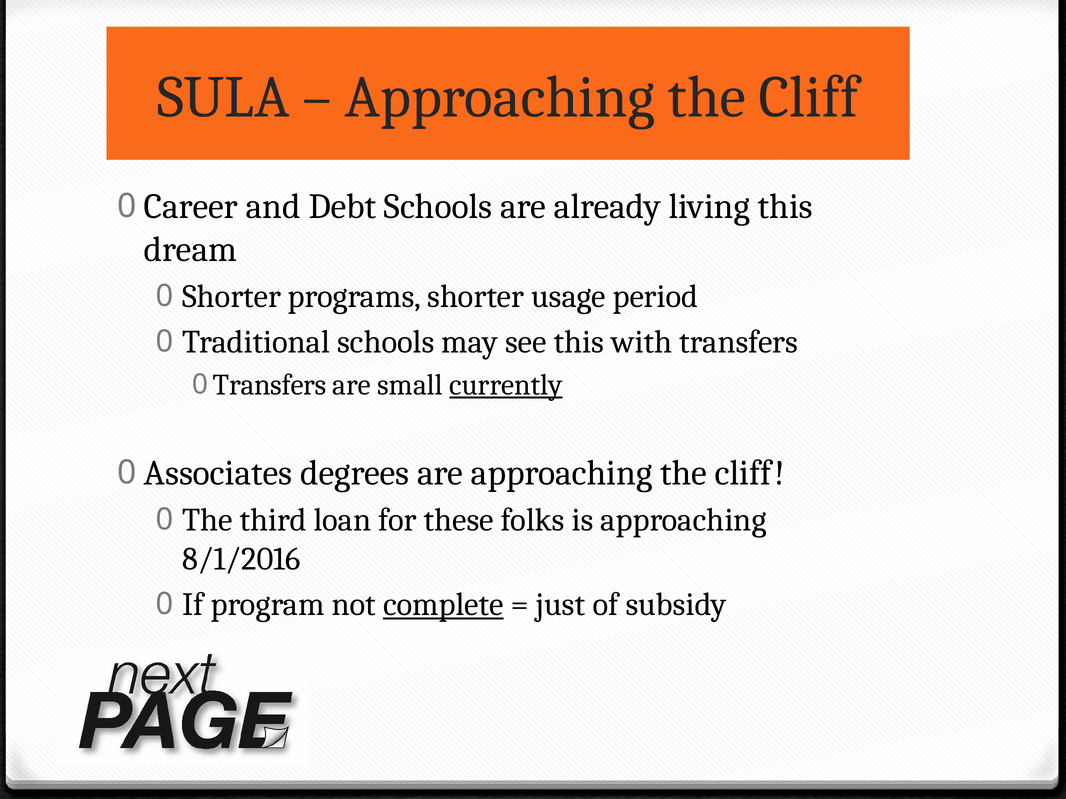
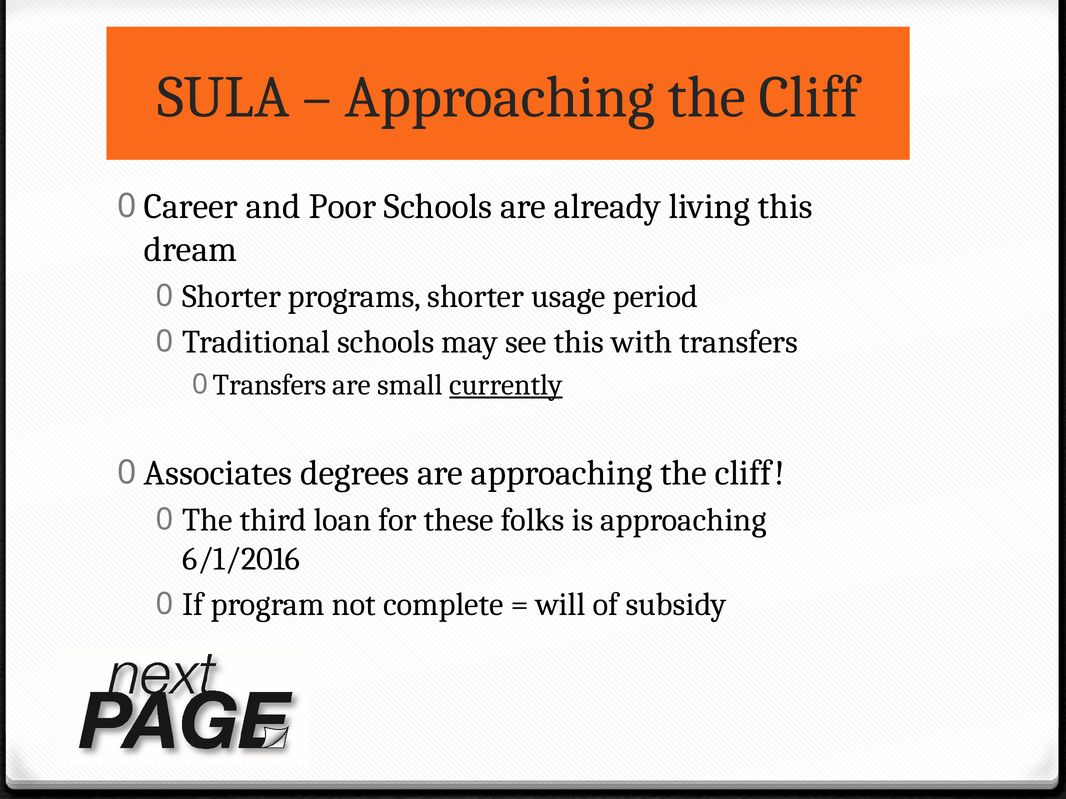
Debt: Debt -> Poor
8/1/2016: 8/1/2016 -> 6/1/2016
complete underline: present -> none
just: just -> will
